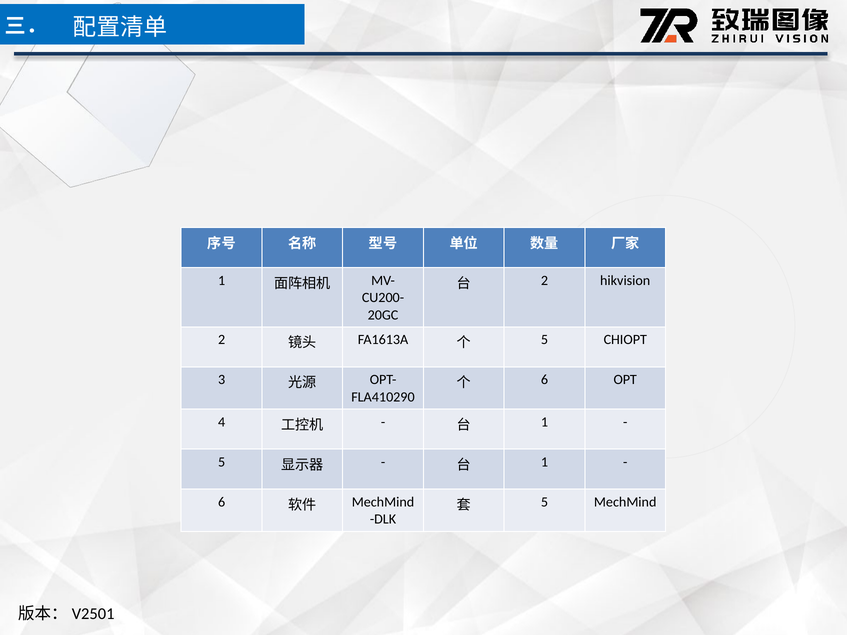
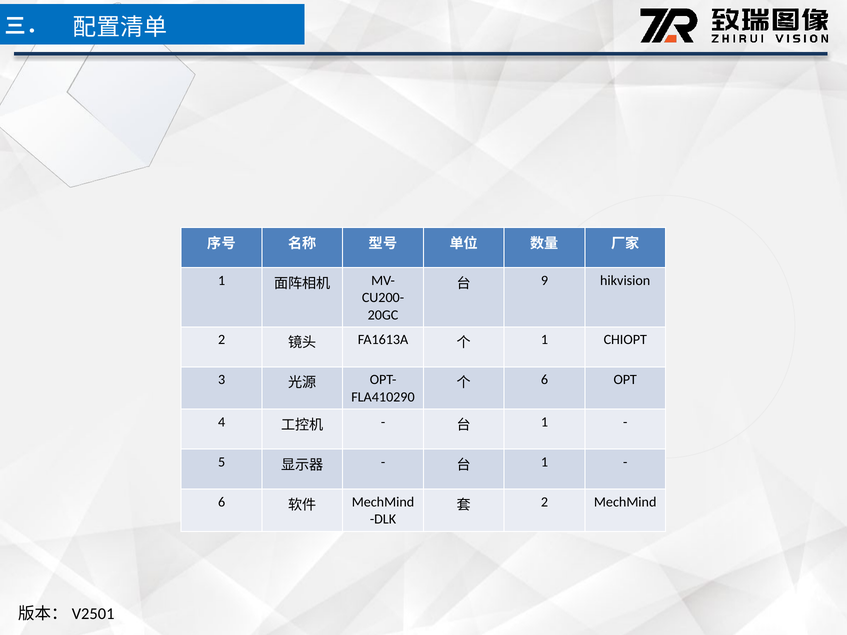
2 at (545, 281): 2 -> 9
5 at (545, 340): 5 -> 1
5 at (545, 502): 5 -> 2
